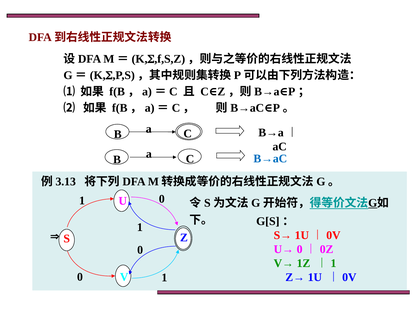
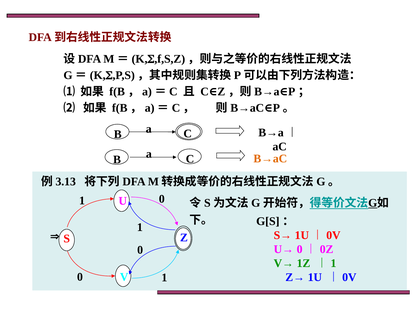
B→aC colour: blue -> orange
